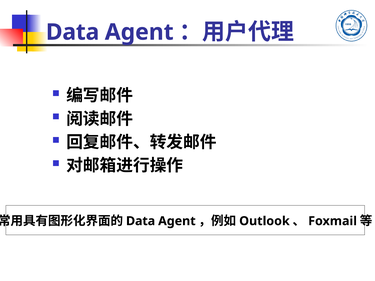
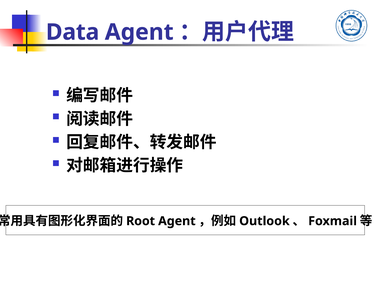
Data at (141, 221): Data -> Root
